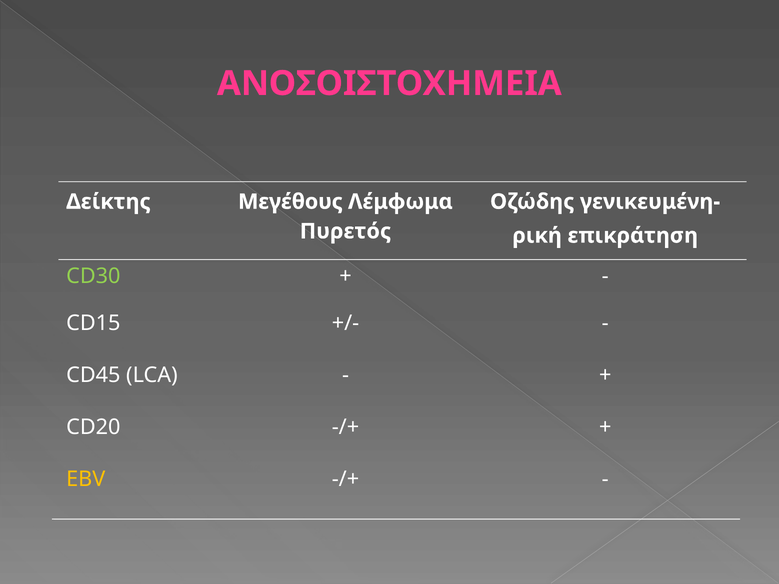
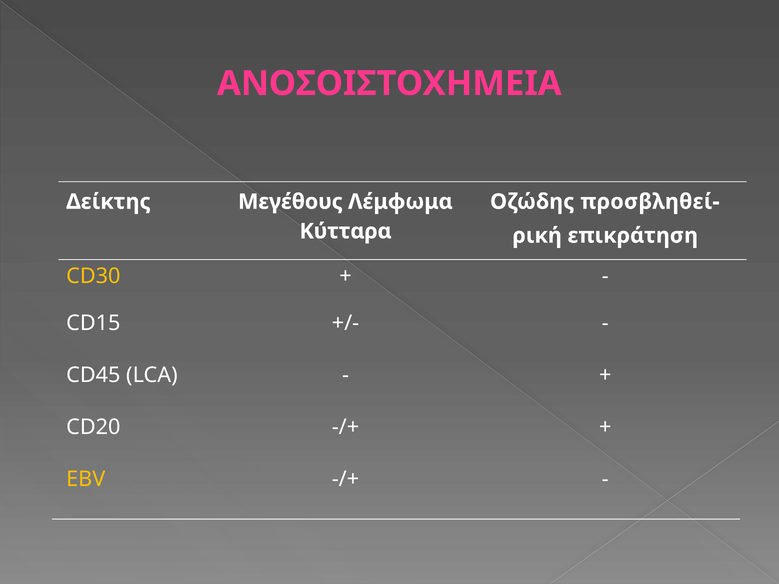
γενικευμένη-: γενικευμένη- -> προσβληθεί-
Πυρετός: Πυρετός -> Κύτταρα
CD30 colour: light green -> yellow
